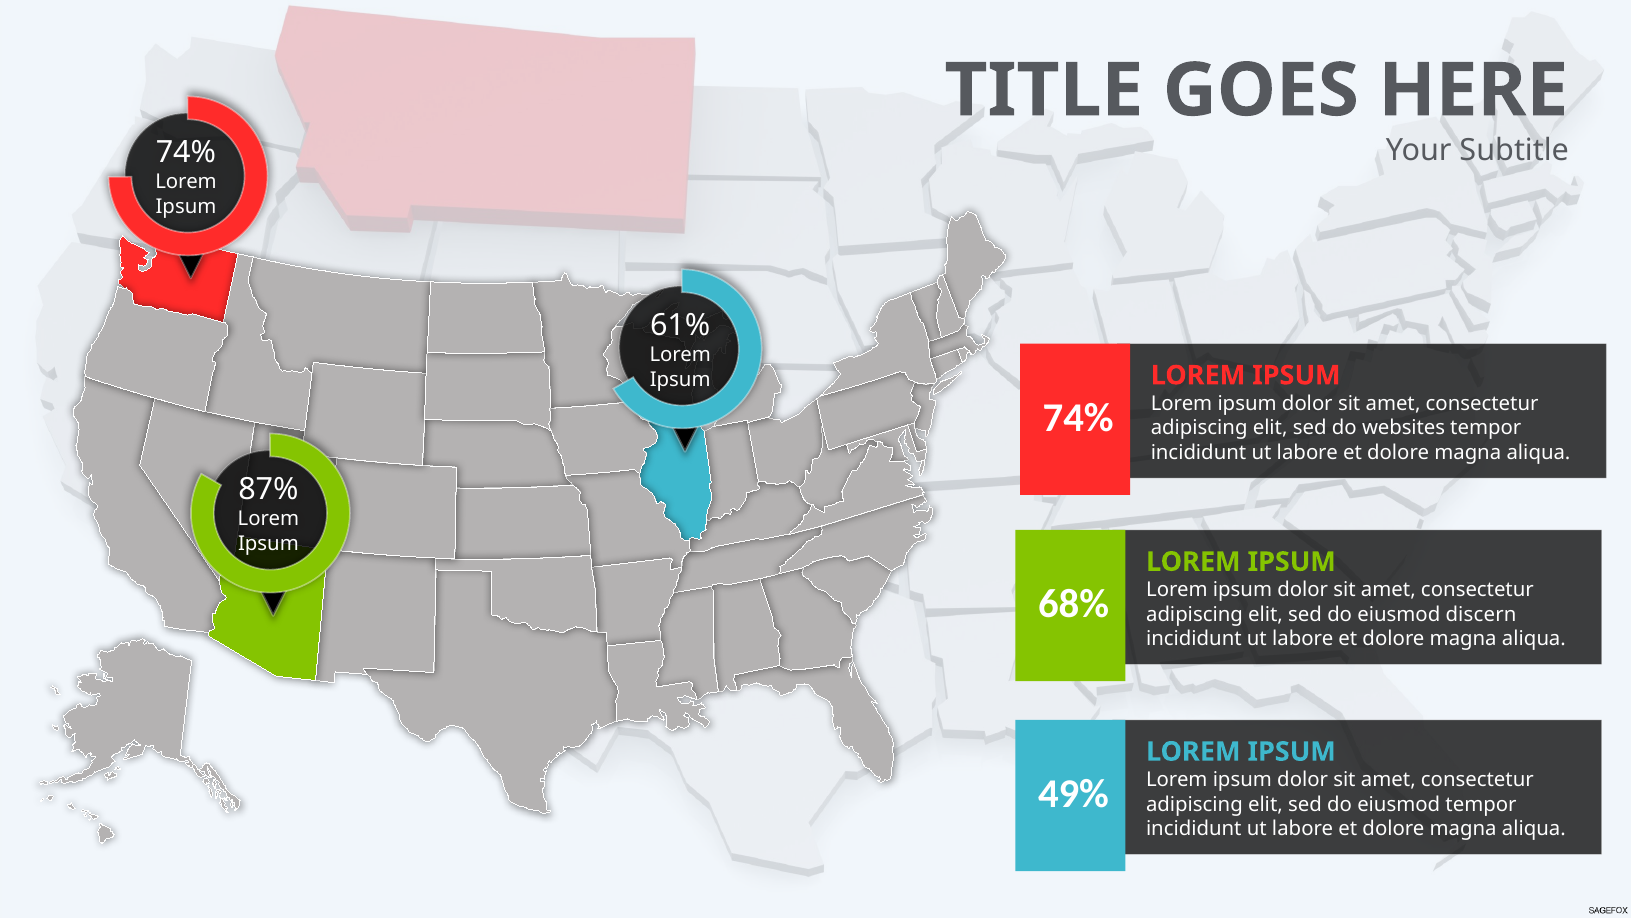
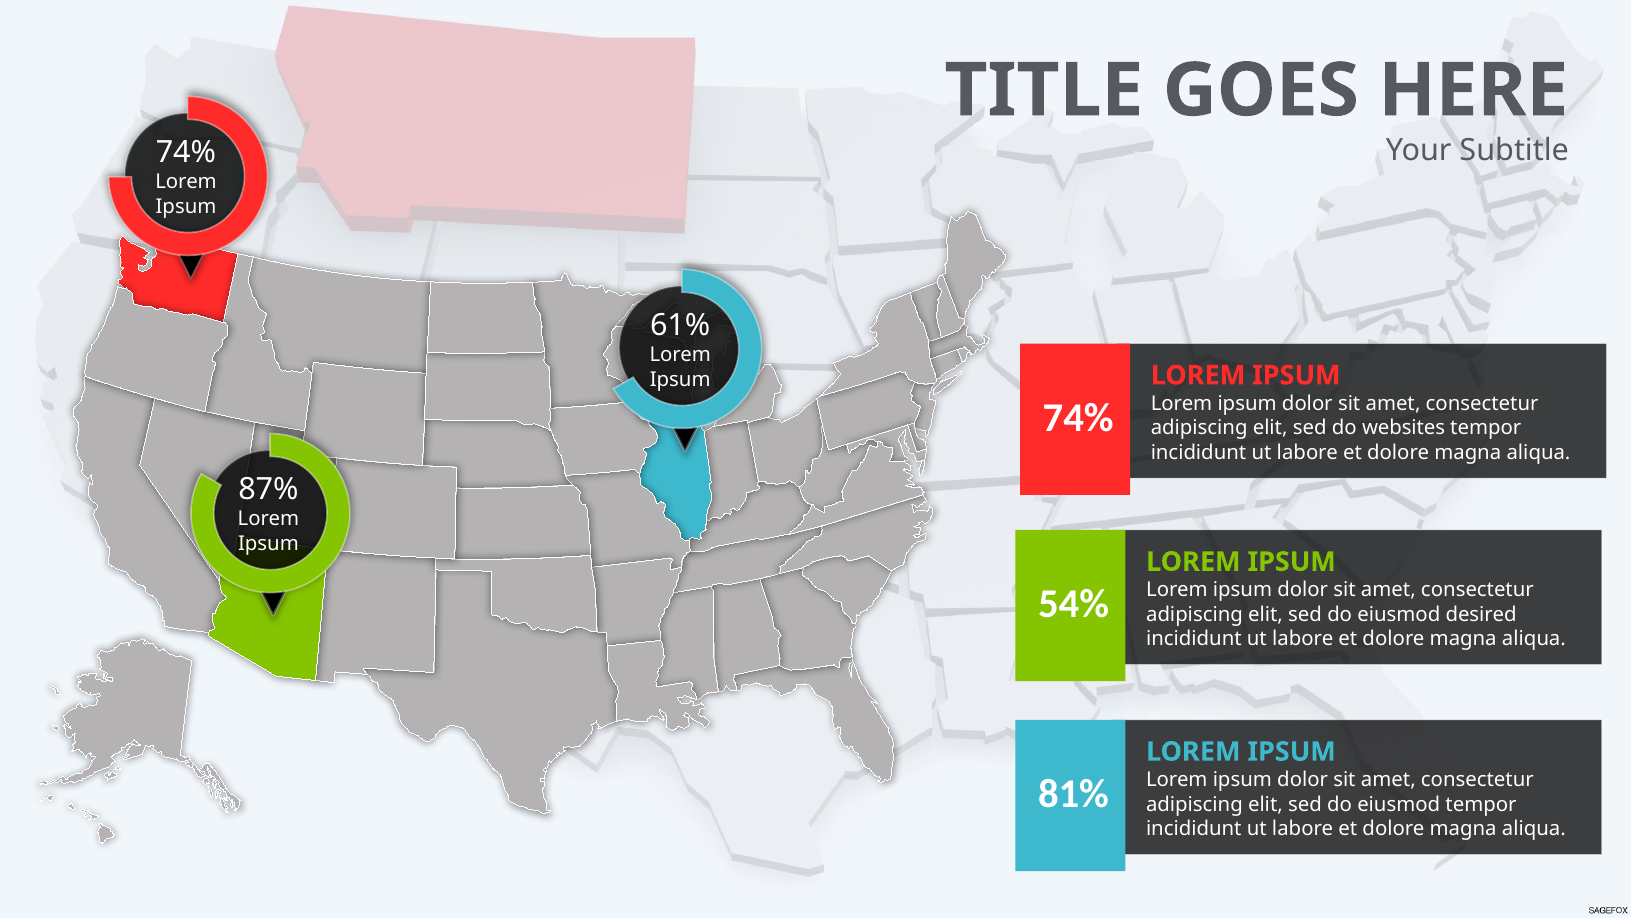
68%: 68% -> 54%
discern: discern -> desired
49%: 49% -> 81%
